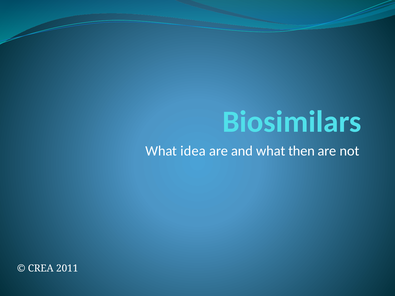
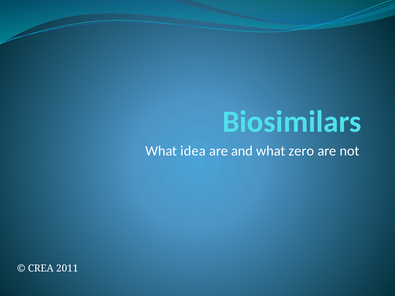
then: then -> zero
